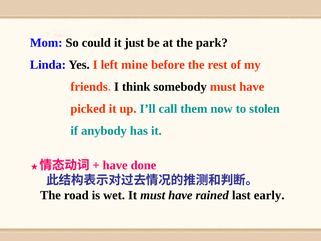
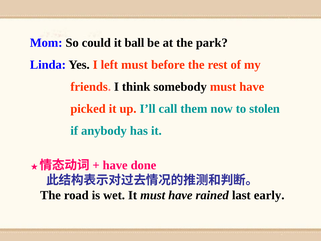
just: just -> ball
left mine: mine -> must
